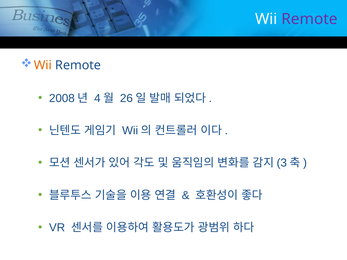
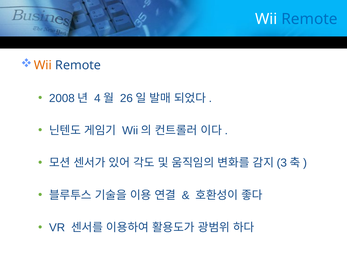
Remote at (310, 19) colour: purple -> blue
